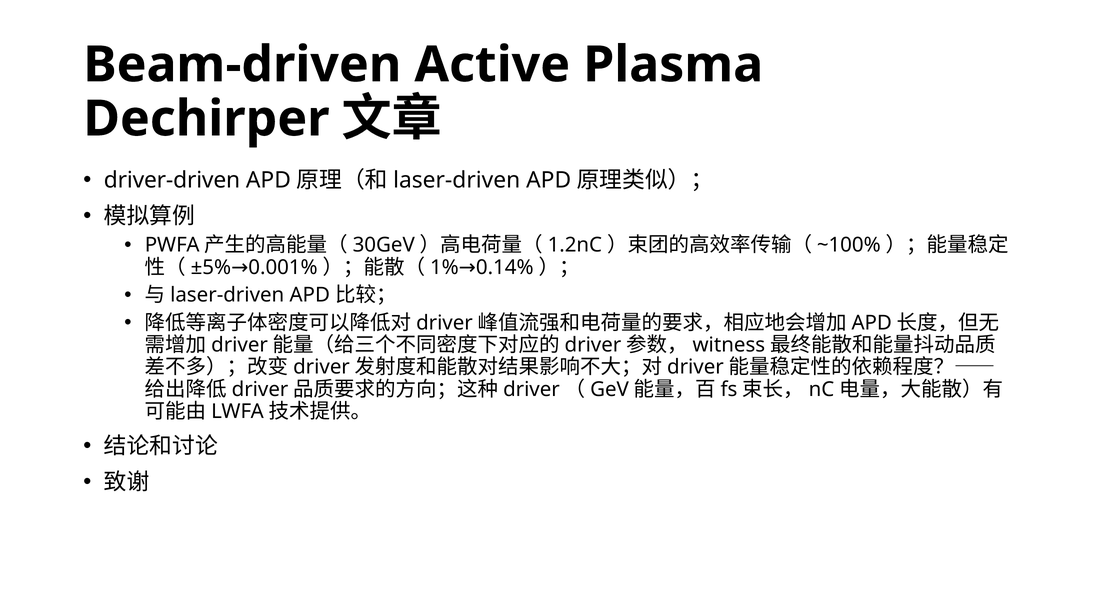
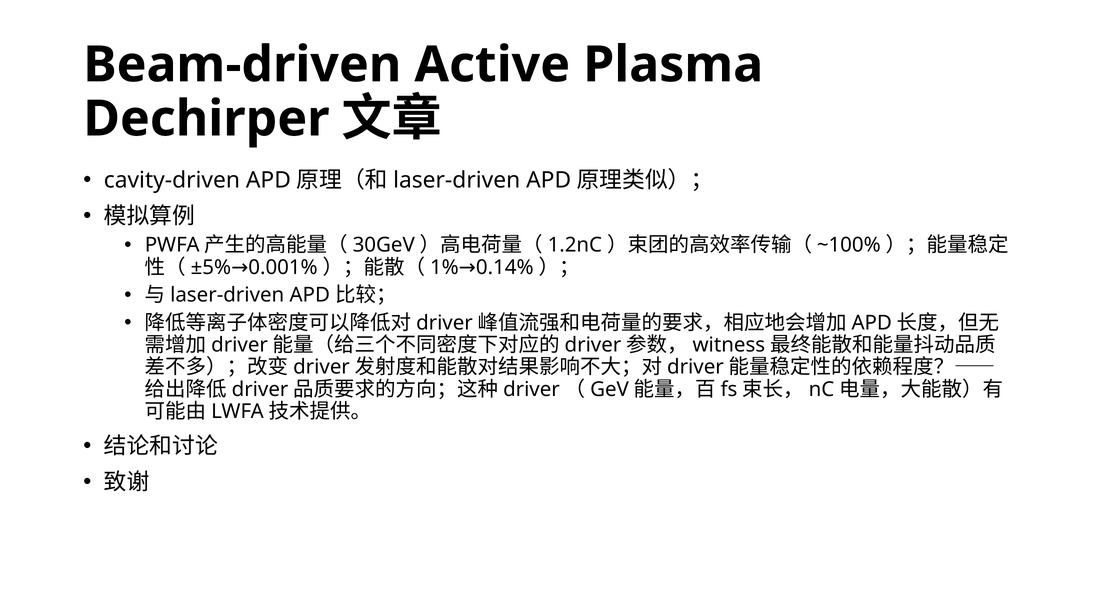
driver-driven: driver-driven -> cavity-driven
